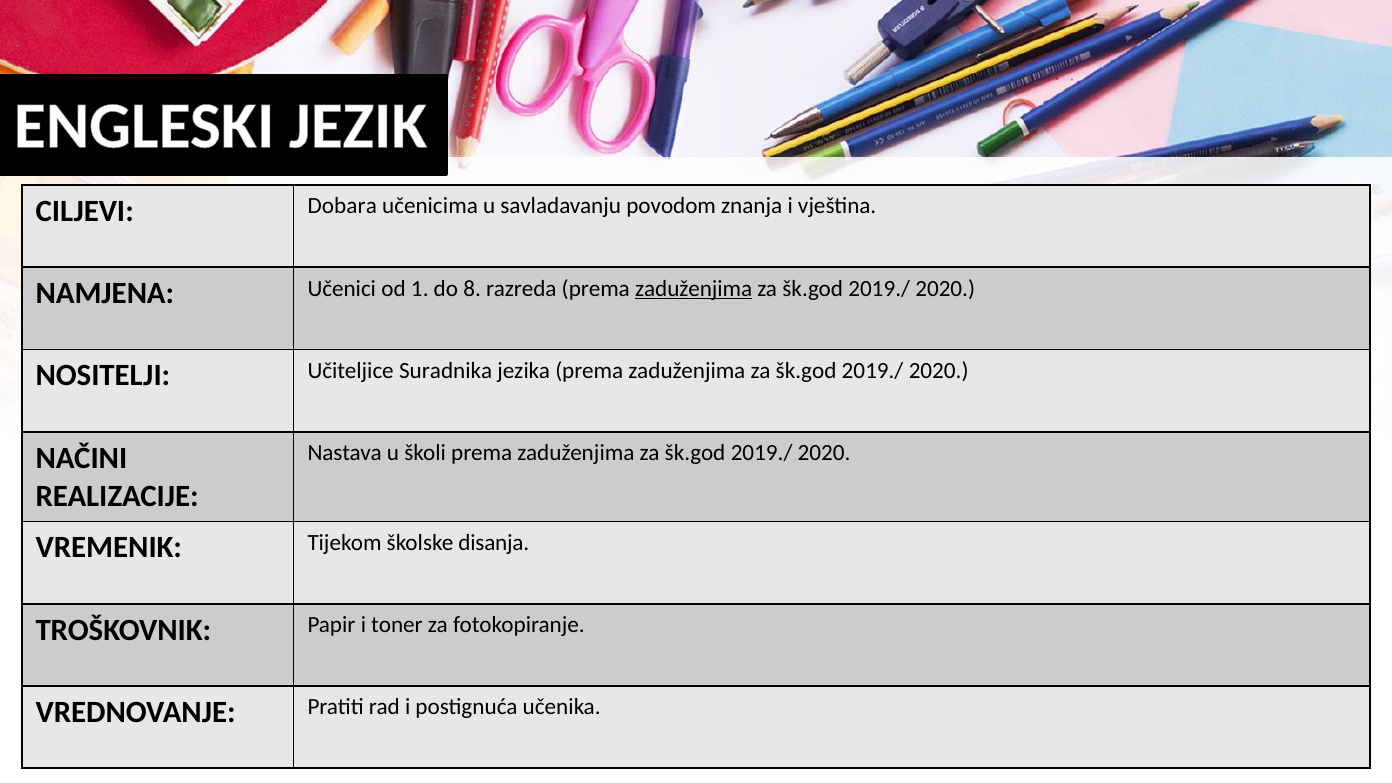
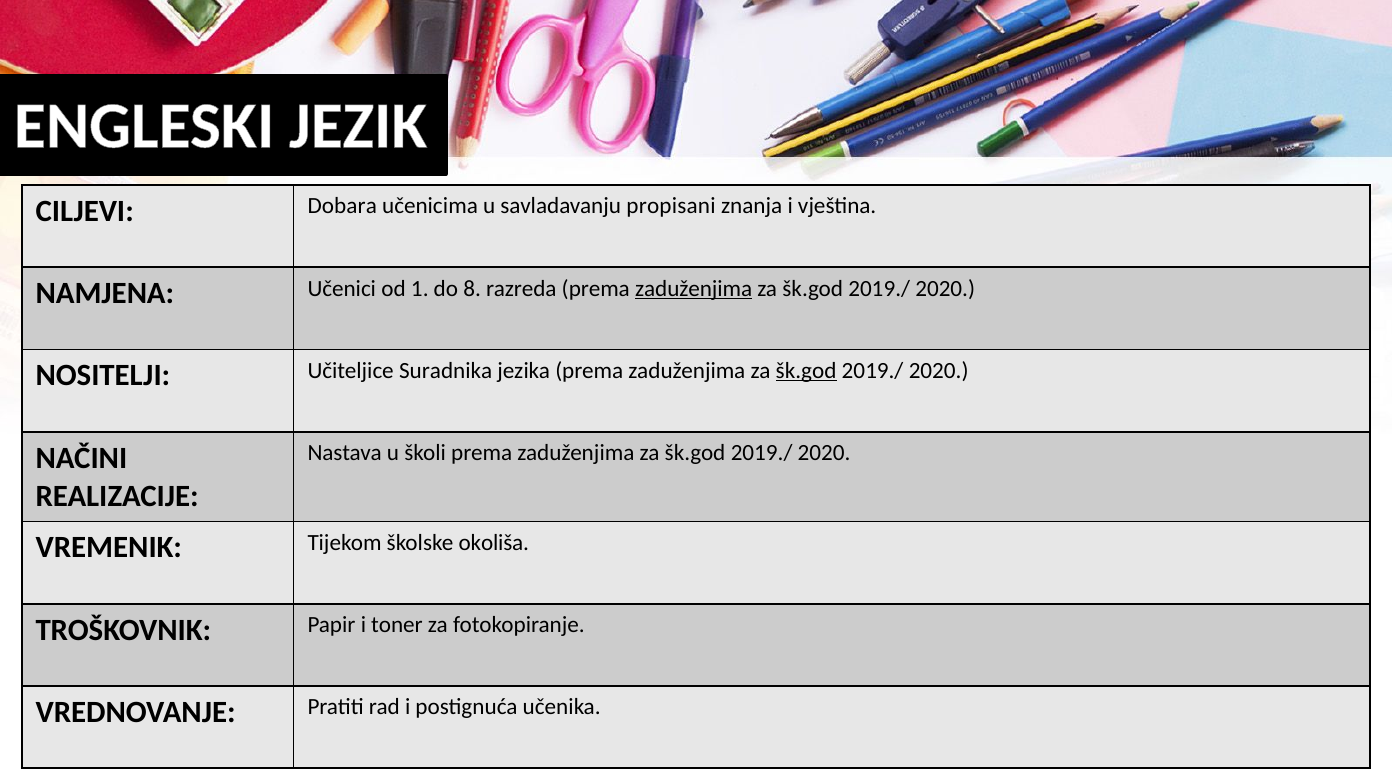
povodom: povodom -> propisani
šk.god at (806, 371) underline: none -> present
disanja: disanja -> okoliša
